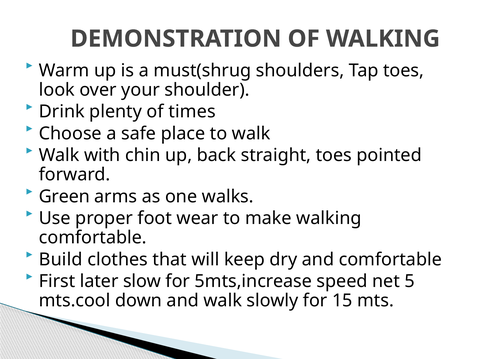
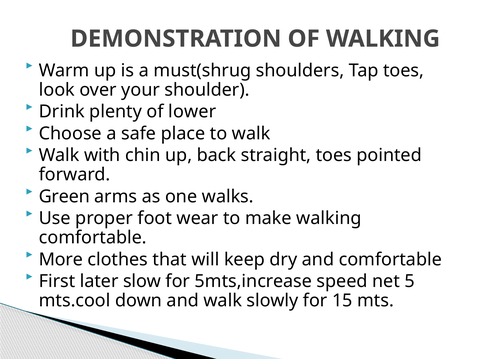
times: times -> lower
Build: Build -> More
